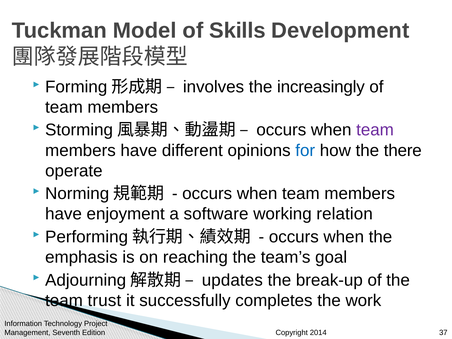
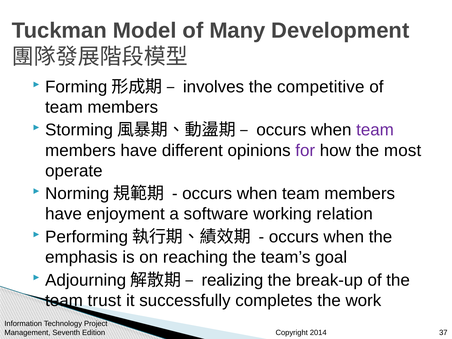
Skills: Skills -> Many
increasingly: increasingly -> competitive
for colour: blue -> purple
there: there -> most
updates: updates -> realizing
